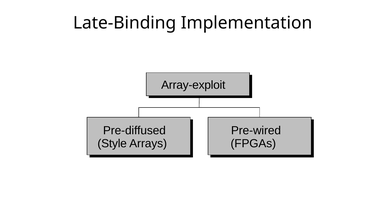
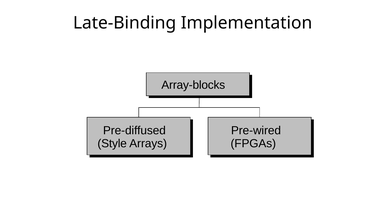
Array-exploit: Array-exploit -> Array-blocks
